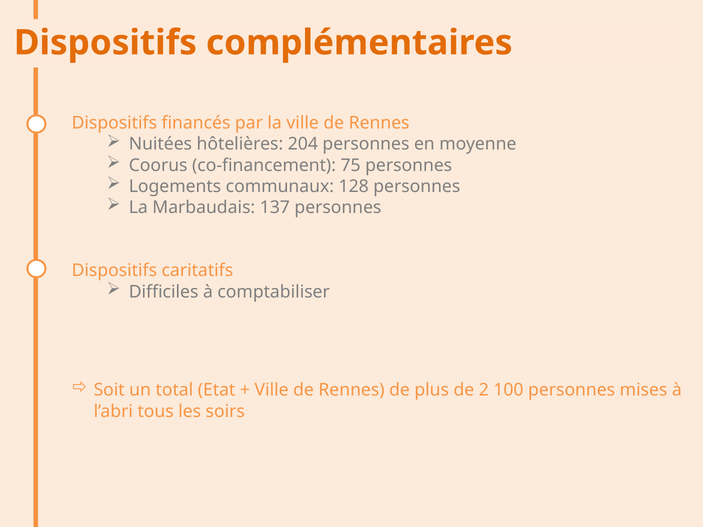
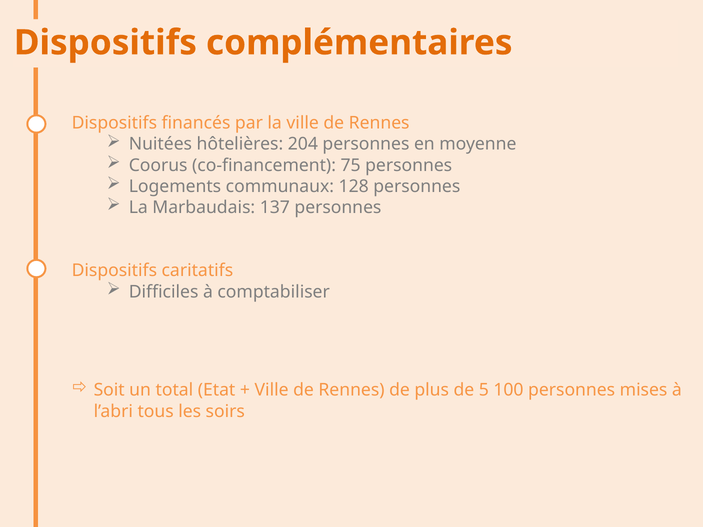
2: 2 -> 5
